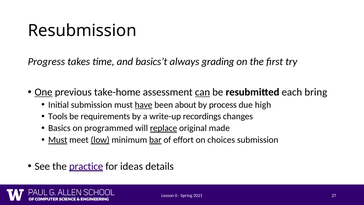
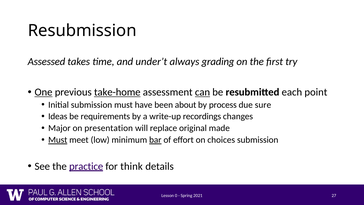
Progress: Progress -> Assessed
basics’t: basics’t -> under’t
take-home underline: none -> present
bring: bring -> point
have underline: present -> none
high: high -> sure
Tools: Tools -> Ideas
Basics: Basics -> Major
programmed: programmed -> presentation
replace underline: present -> none
low underline: present -> none
ideas: ideas -> think
